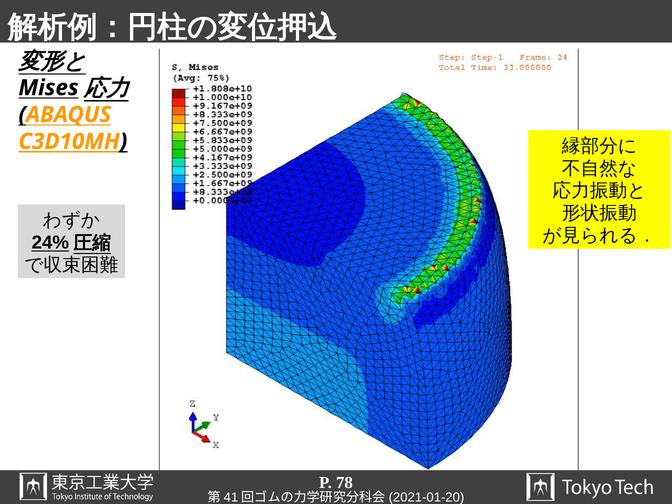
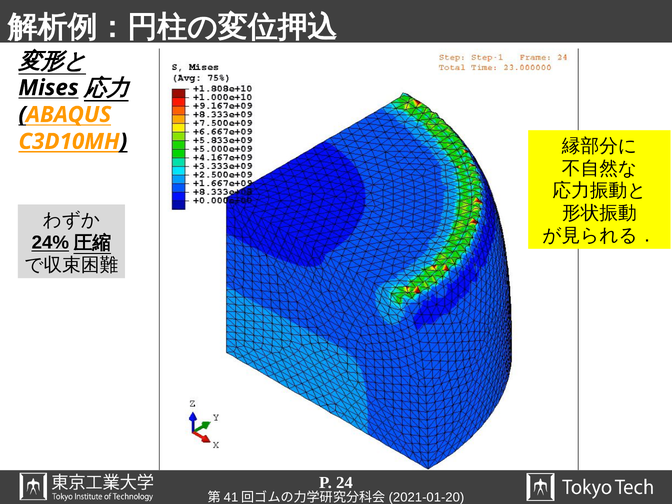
78: 78 -> 24
